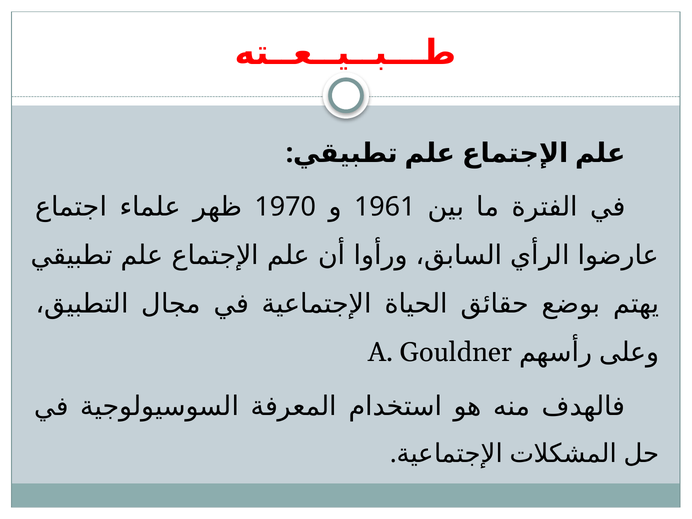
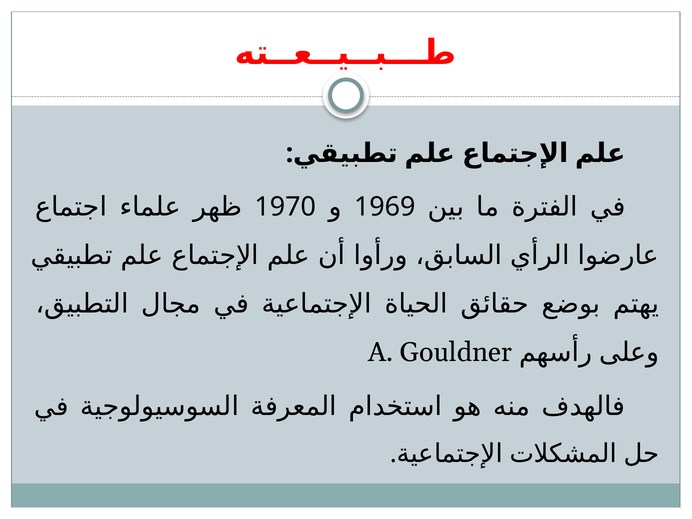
1961: 1961 -> 1969
